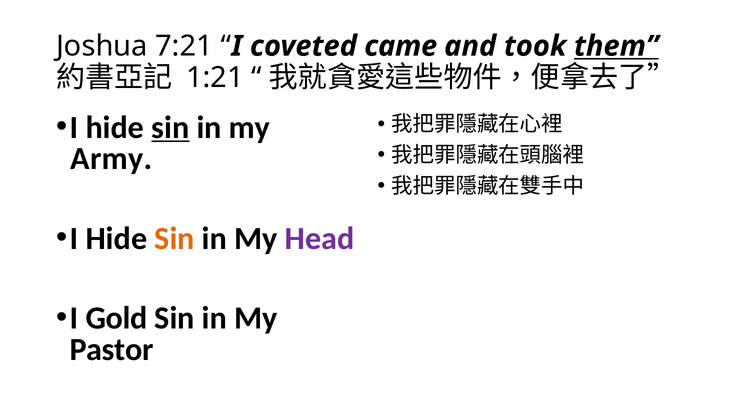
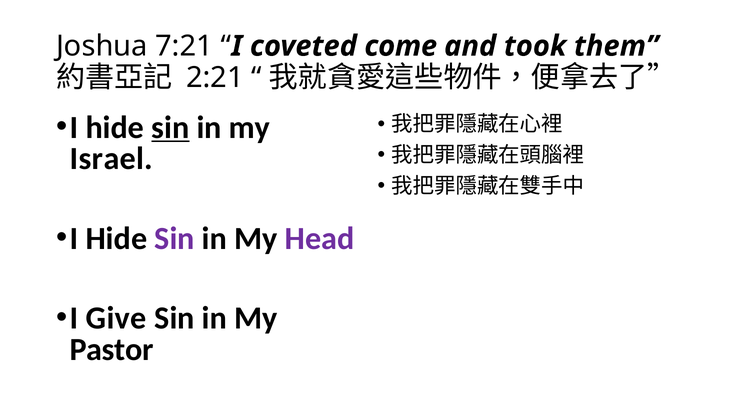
came: came -> come
them underline: present -> none
1:21: 1:21 -> 2:21
Army: Army -> Israel
Sin at (175, 238) colour: orange -> purple
Gold: Gold -> Give
